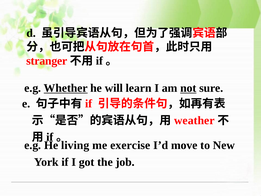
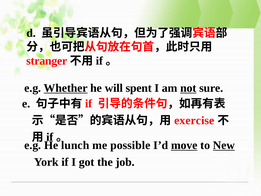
learn: learn -> spent
weather: weather -> exercise
living: living -> lunch
exercise: exercise -> possible
move underline: none -> present
New underline: none -> present
